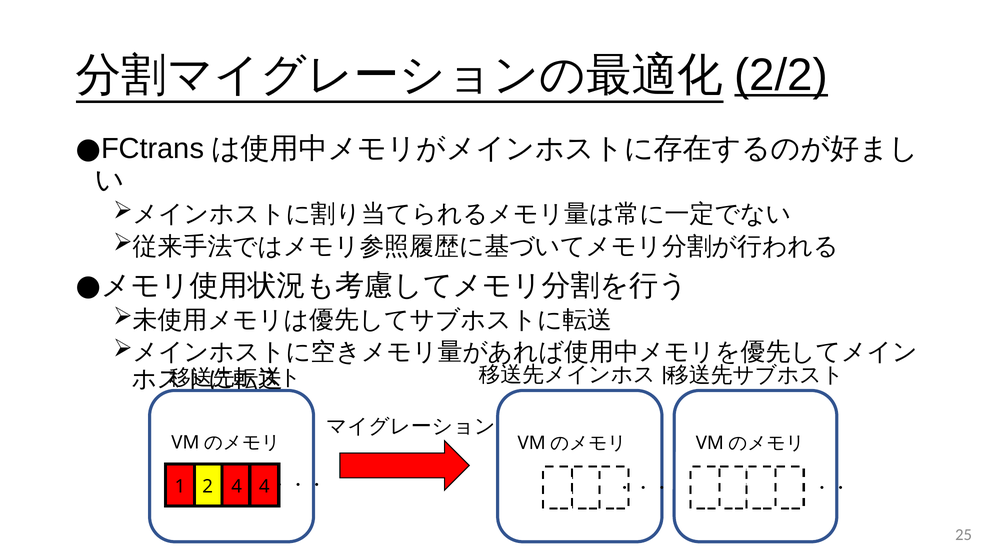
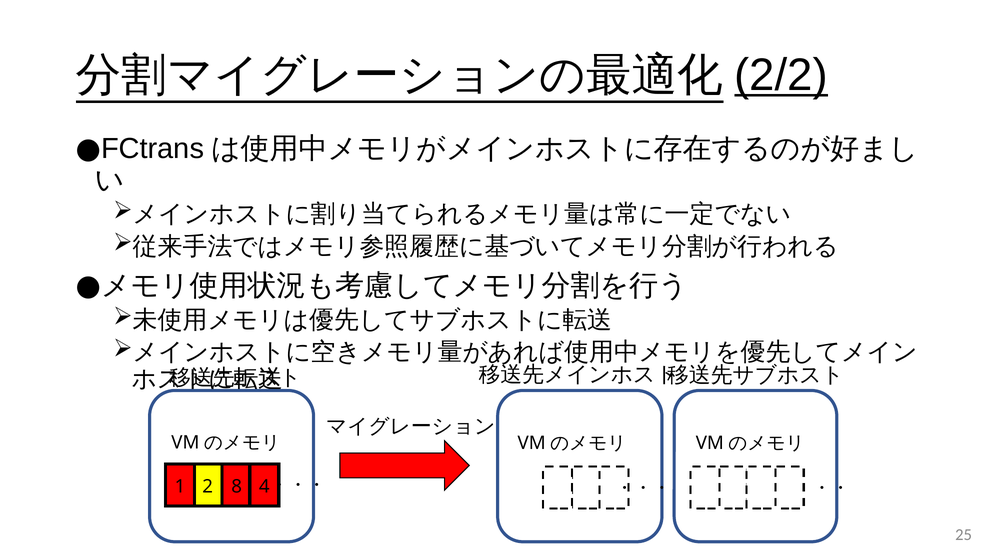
1 4: 4 -> 8
